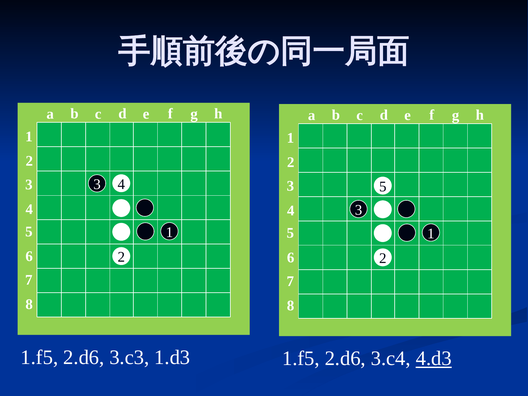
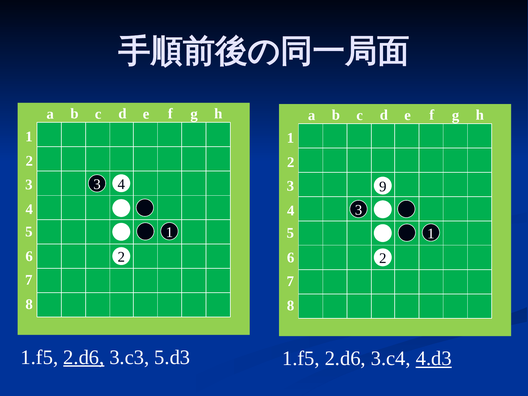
4 5: 5 -> 9
2.d6 at (84, 357) underline: none -> present
1.d3: 1.d3 -> 5.d3
